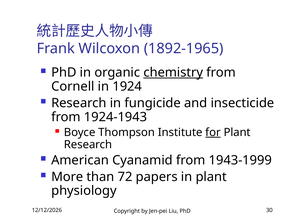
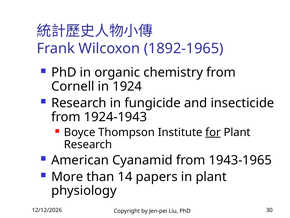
chemistry underline: present -> none
1943-1999: 1943-1999 -> 1943-1965
72: 72 -> 14
